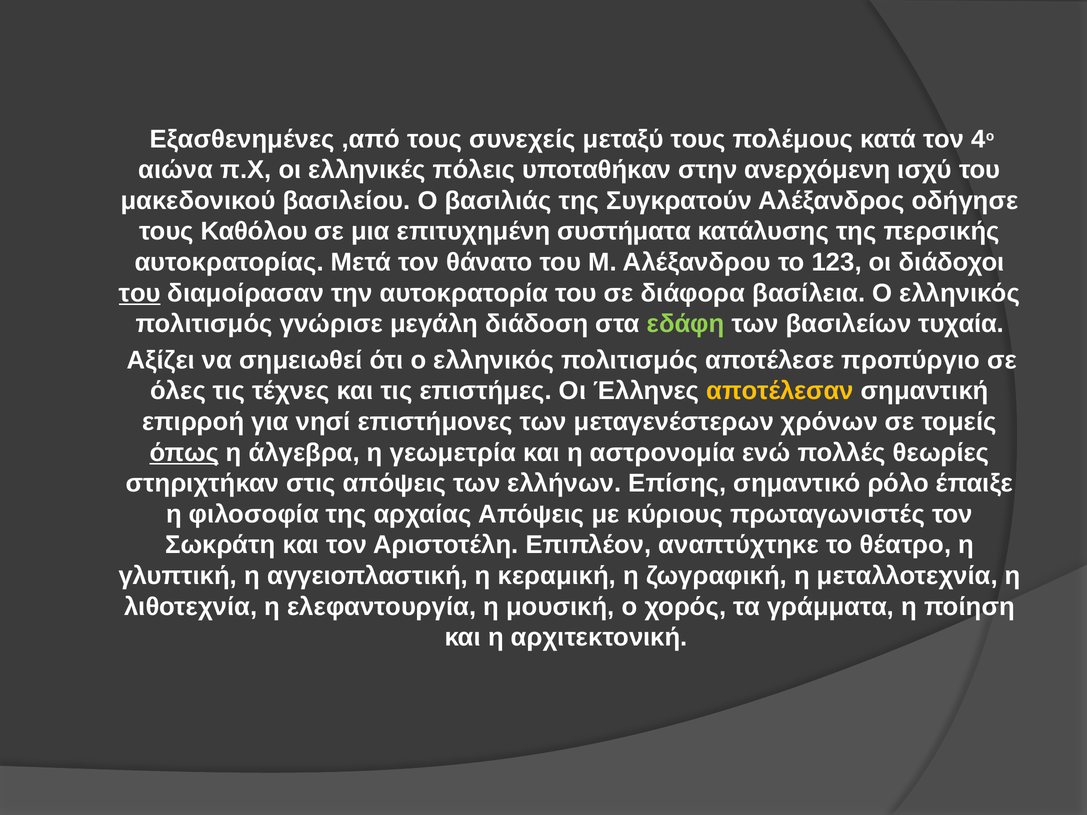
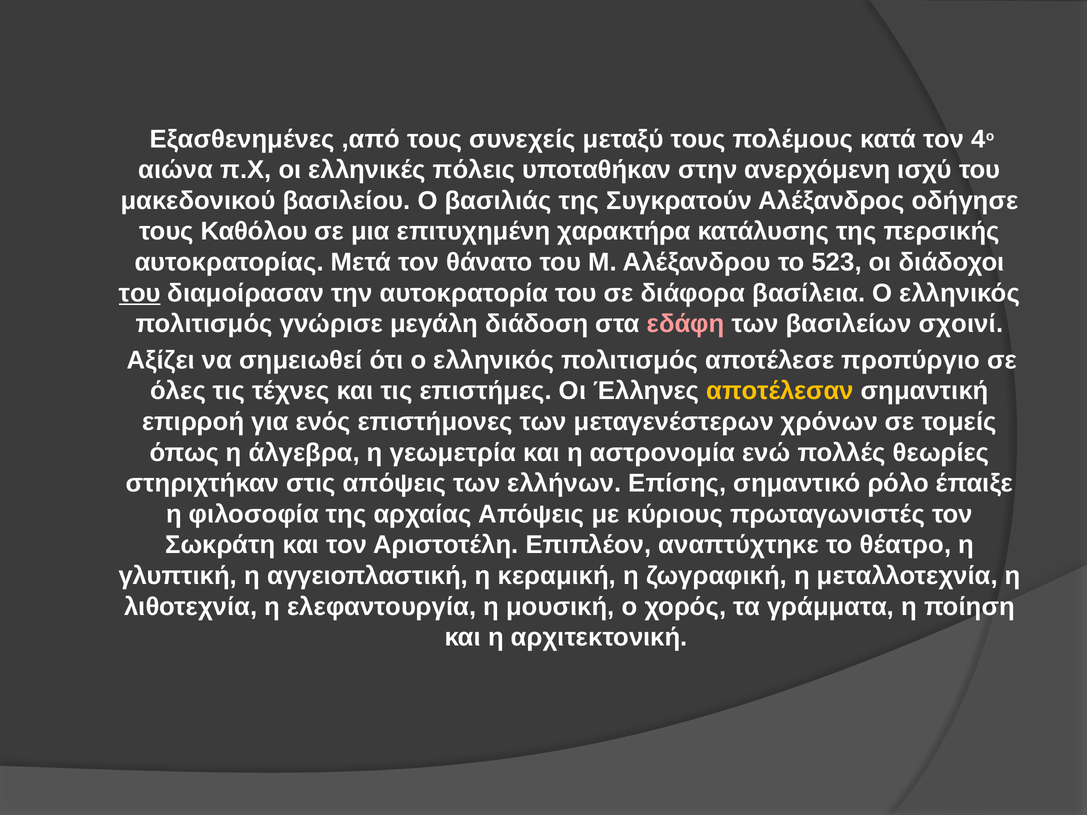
συστήματα: συστήματα -> χαρακτήρα
123: 123 -> 523
εδάφη colour: light green -> pink
τυχαία: τυχαία -> σχοινί
νησί: νησί -> ενός
όπως underline: present -> none
